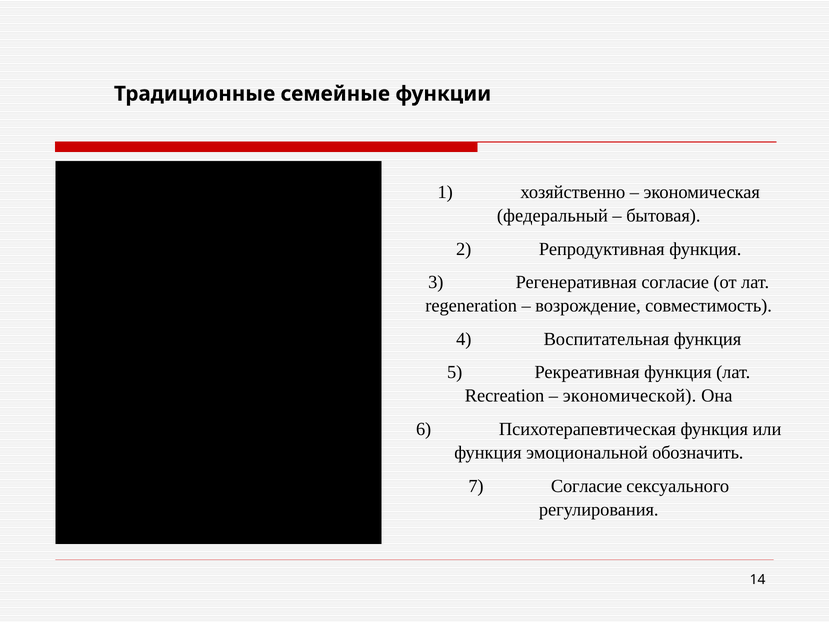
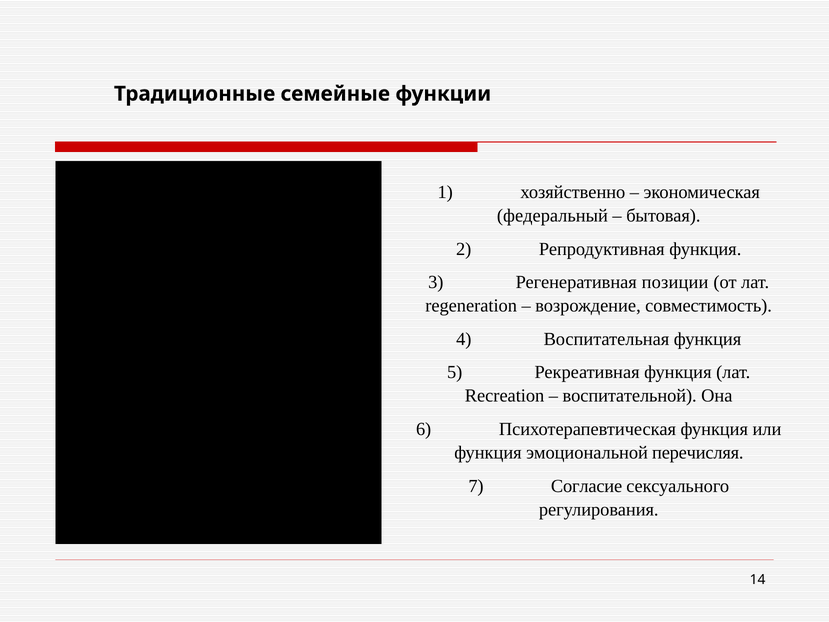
Регенеративная согласие: согласие -> позиции
экономической: экономической -> воспитательной
обозначить: обозначить -> перечисляя
